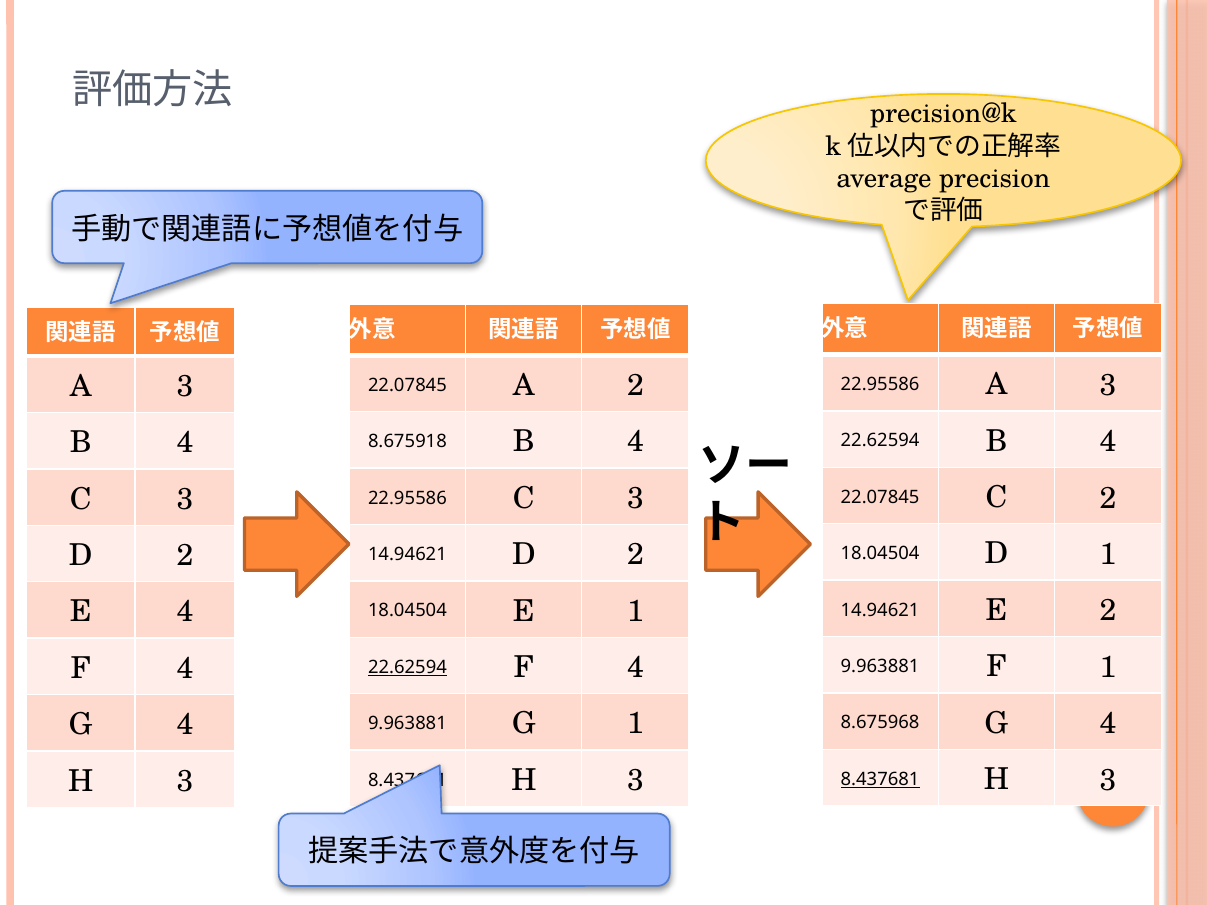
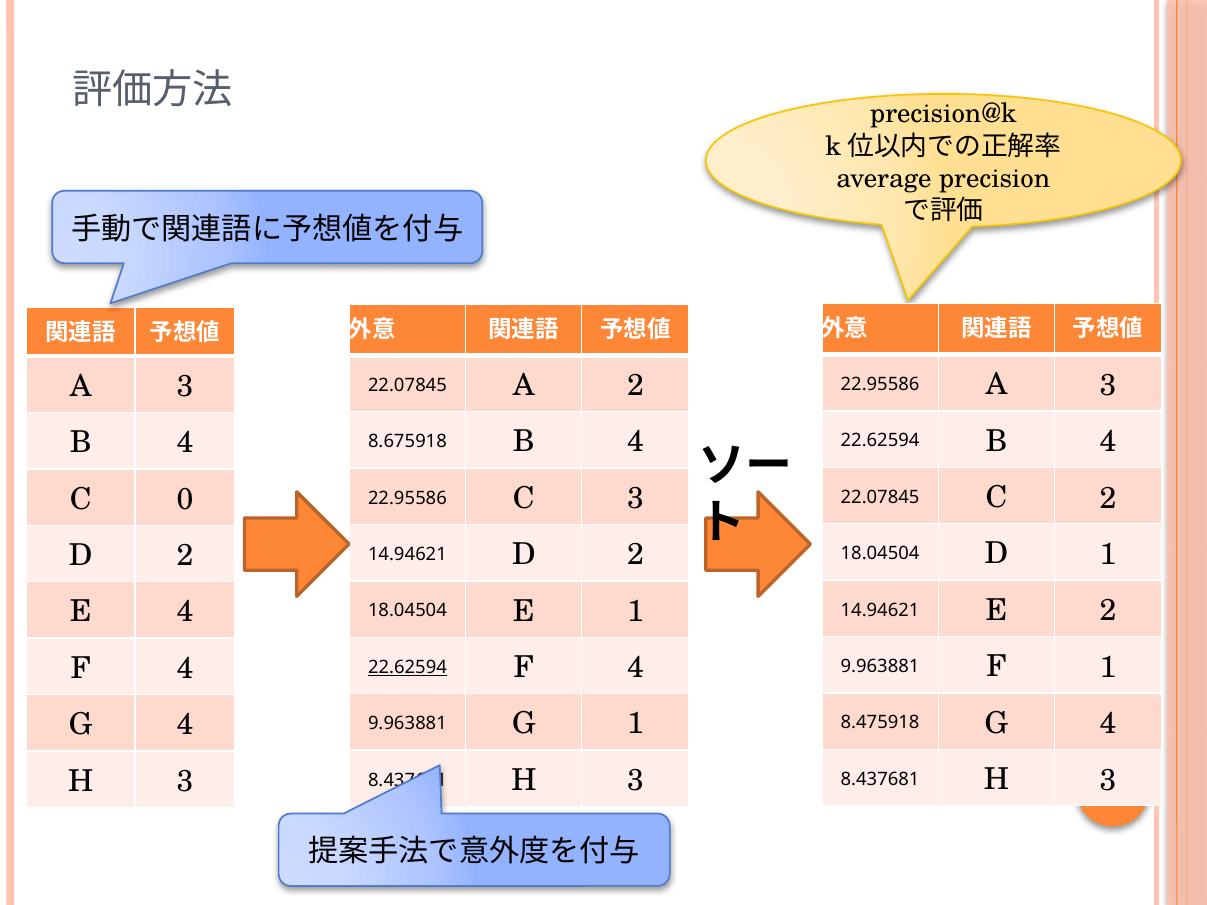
3 at (185, 499): 3 -> 0
8.675968: 8.675968 -> 8.475918
8.437681 at (880, 779) underline: present -> none
